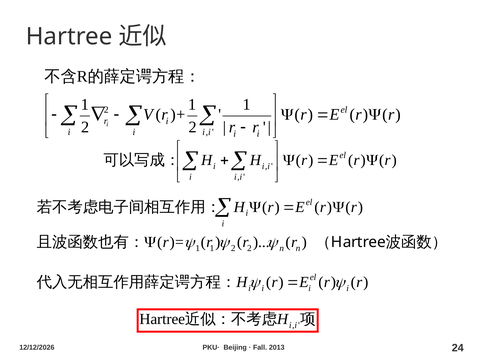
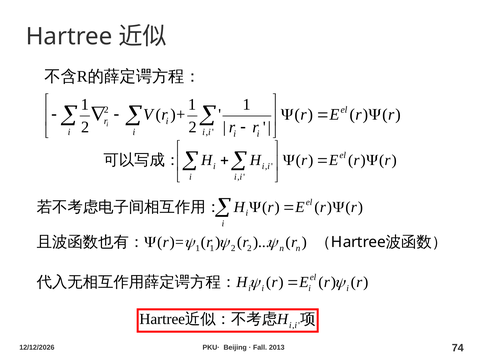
24: 24 -> 74
